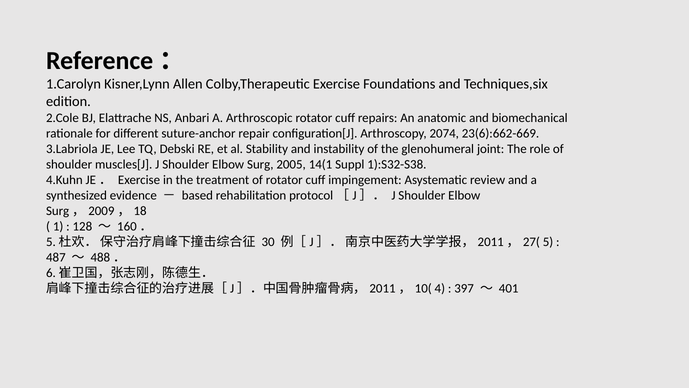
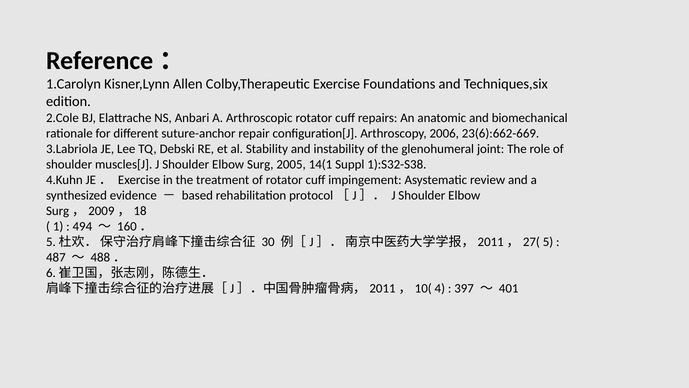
2074: 2074 -> 2006
128: 128 -> 494
